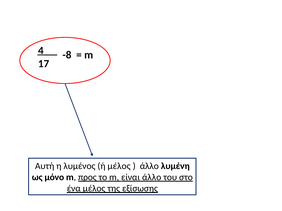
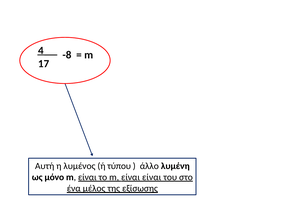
ή μέλος: μέλος -> τύπου
προς at (87, 178): προς -> είναι
είναι άλλο: άλλο -> είναι
